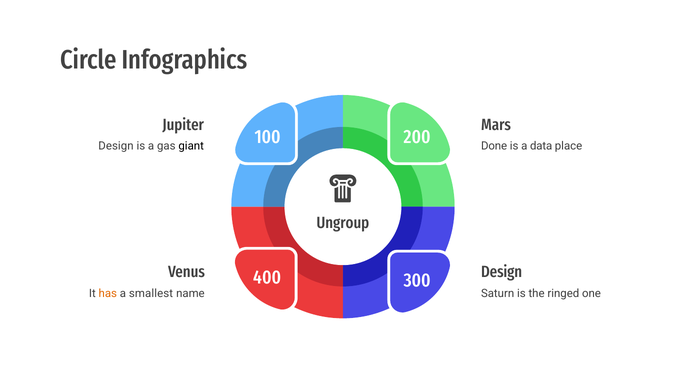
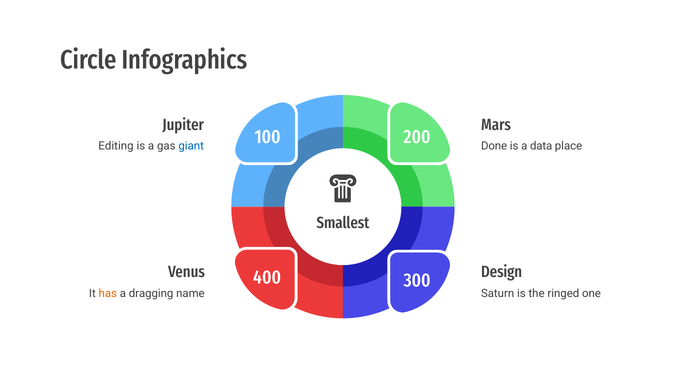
Design at (116, 146): Design -> Editing
giant colour: black -> blue
Ungroup: Ungroup -> Smallest
smallest: smallest -> dragging
